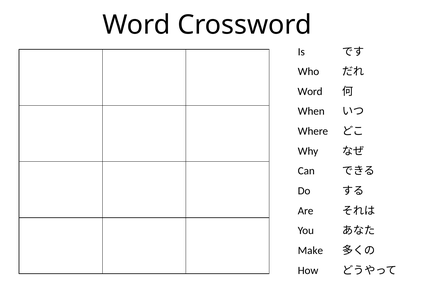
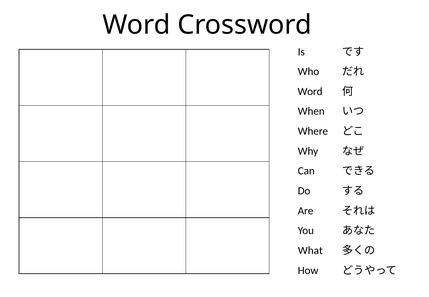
Make: Make -> What
